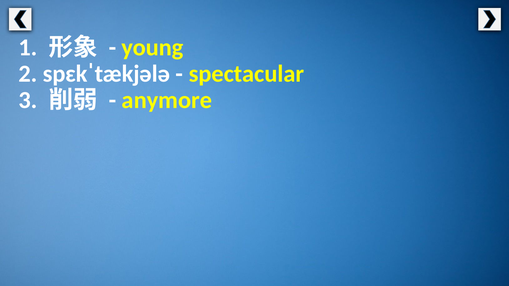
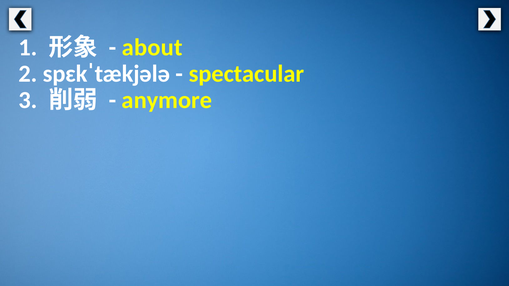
young: young -> about
